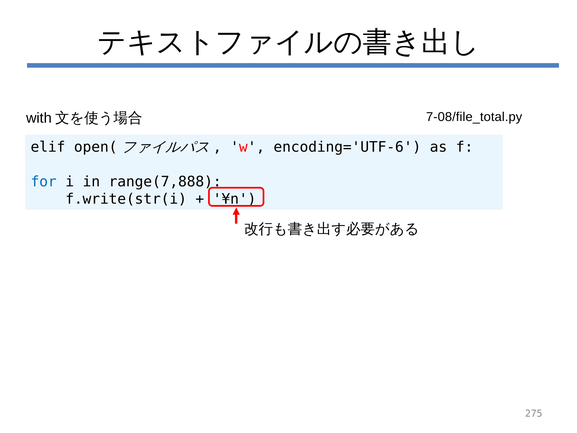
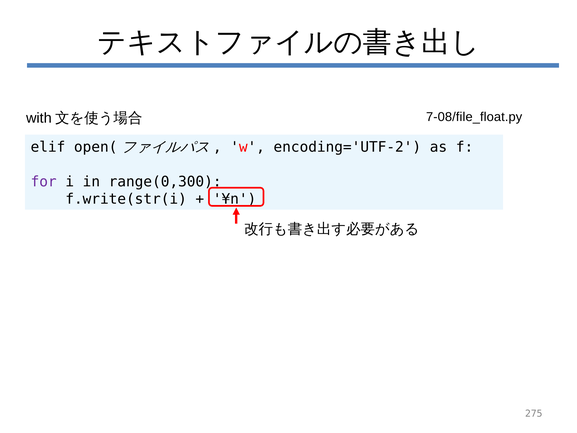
7-08/file_total.py: 7-08/file_total.py -> 7-08/file_float.py
encoding='UTF-6: encoding='UTF-6 -> encoding='UTF-2
for colour: blue -> purple
range(7,888: range(7,888 -> range(0,300
